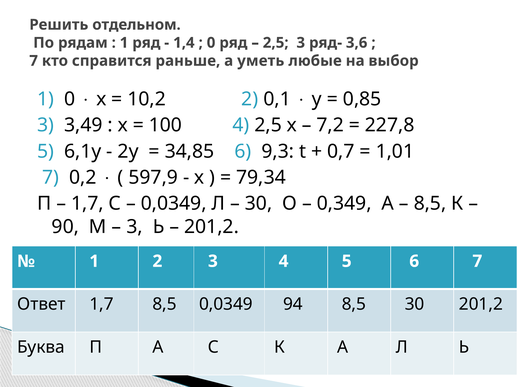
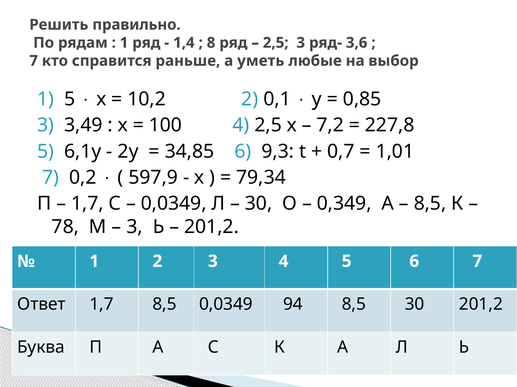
отдельном: отдельном -> правильно
0 at (211, 43): 0 -> 8
1 0: 0 -> 5
90: 90 -> 78
